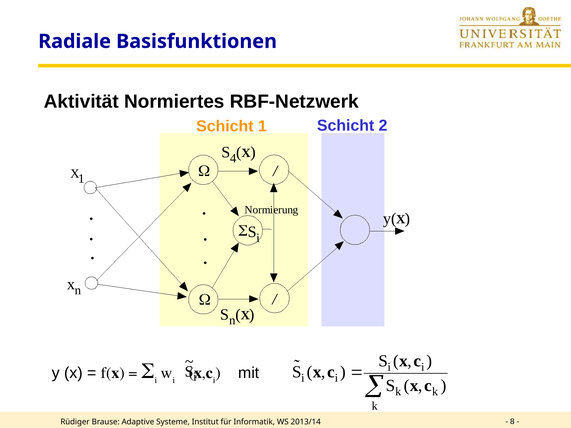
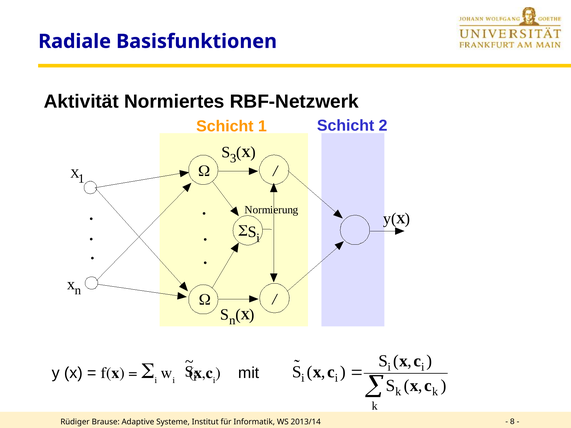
4: 4 -> 3
